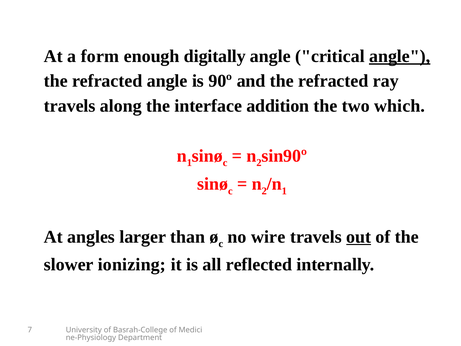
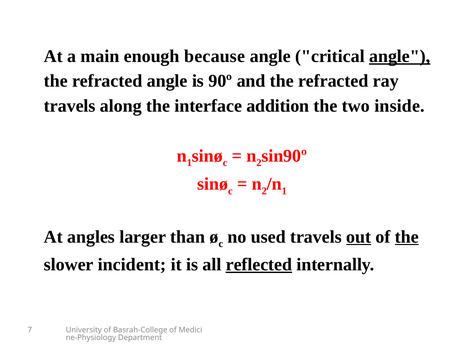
form: form -> main
digitally: digitally -> because
which: which -> inside
wire: wire -> used
the at (407, 237) underline: none -> present
ionizing: ionizing -> incident
reflected underline: none -> present
